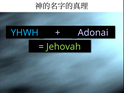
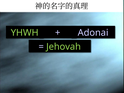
YHWH colour: light blue -> light green
